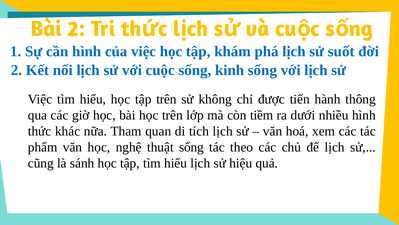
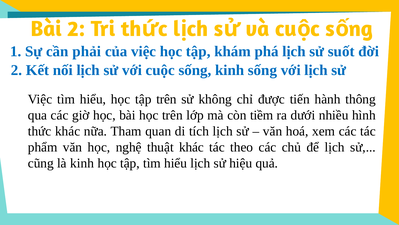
cần hình: hình -> phải
thuật sống: sống -> khác
là sánh: sánh -> kinh
